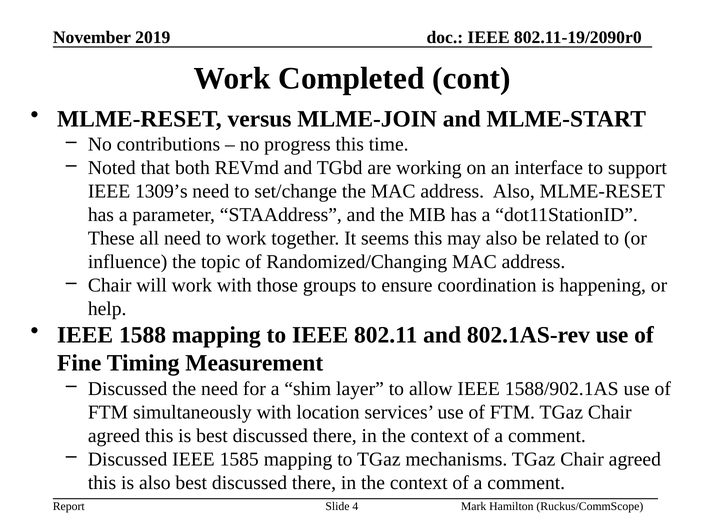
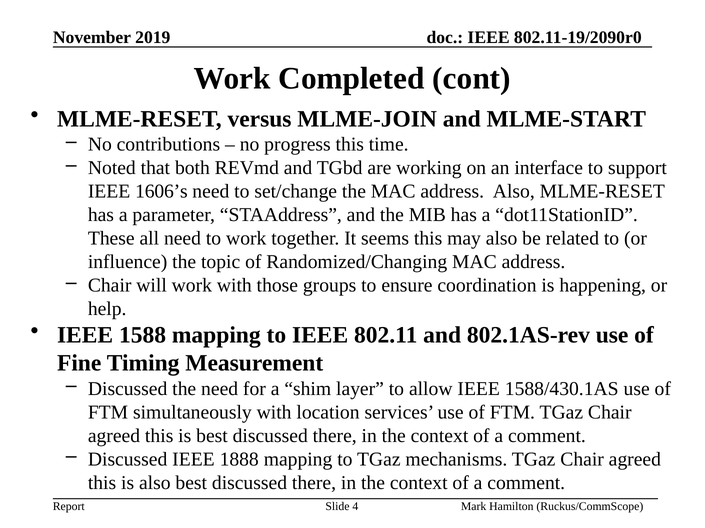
1309’s: 1309’s -> 1606’s
1588/902.1AS: 1588/902.1AS -> 1588/430.1AS
1585: 1585 -> 1888
